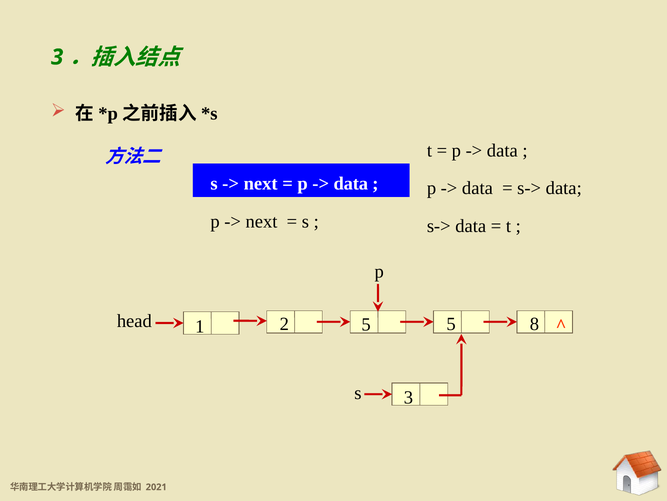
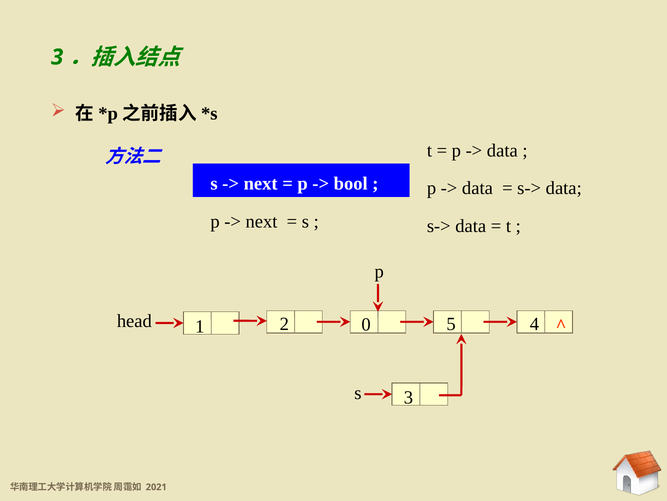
data at (351, 184): data -> bool
head 5: 5 -> 0
8: 8 -> 4
